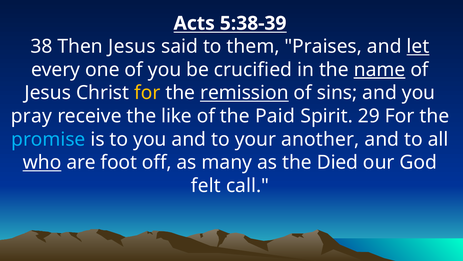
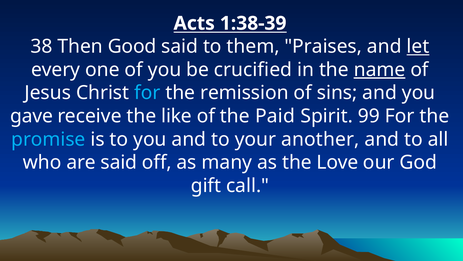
5:38-39: 5:38-39 -> 1:38-39
Then Jesus: Jesus -> Good
for at (147, 93) colour: yellow -> light blue
remission underline: present -> none
pray: pray -> gave
29: 29 -> 99
who underline: present -> none
are foot: foot -> said
Died: Died -> Love
felt: felt -> gift
